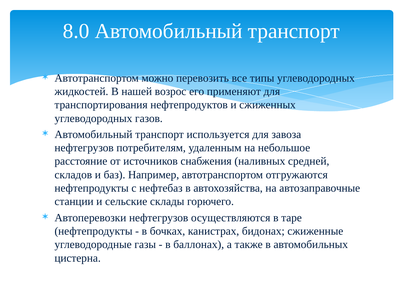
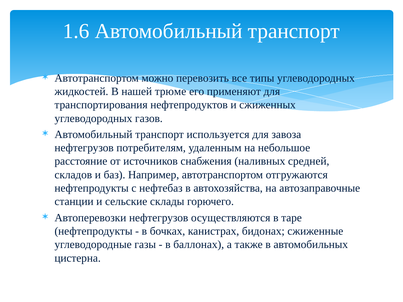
8.0: 8.0 -> 1.6
возрос: возрос -> трюме
